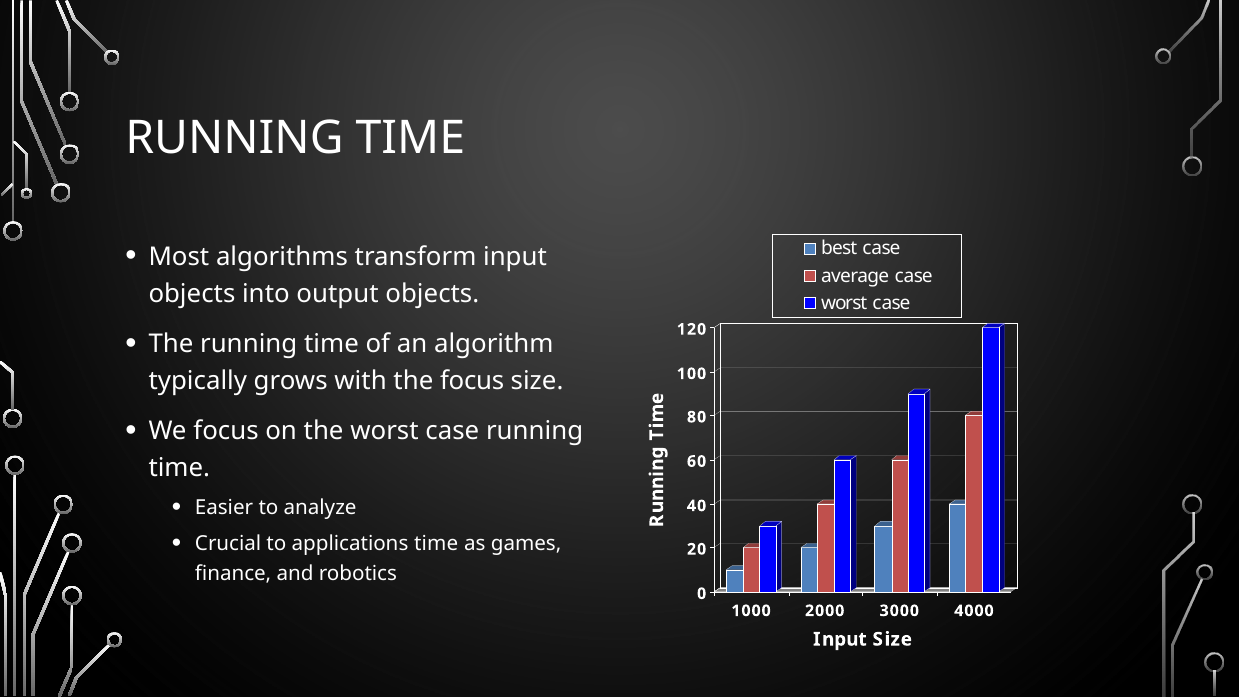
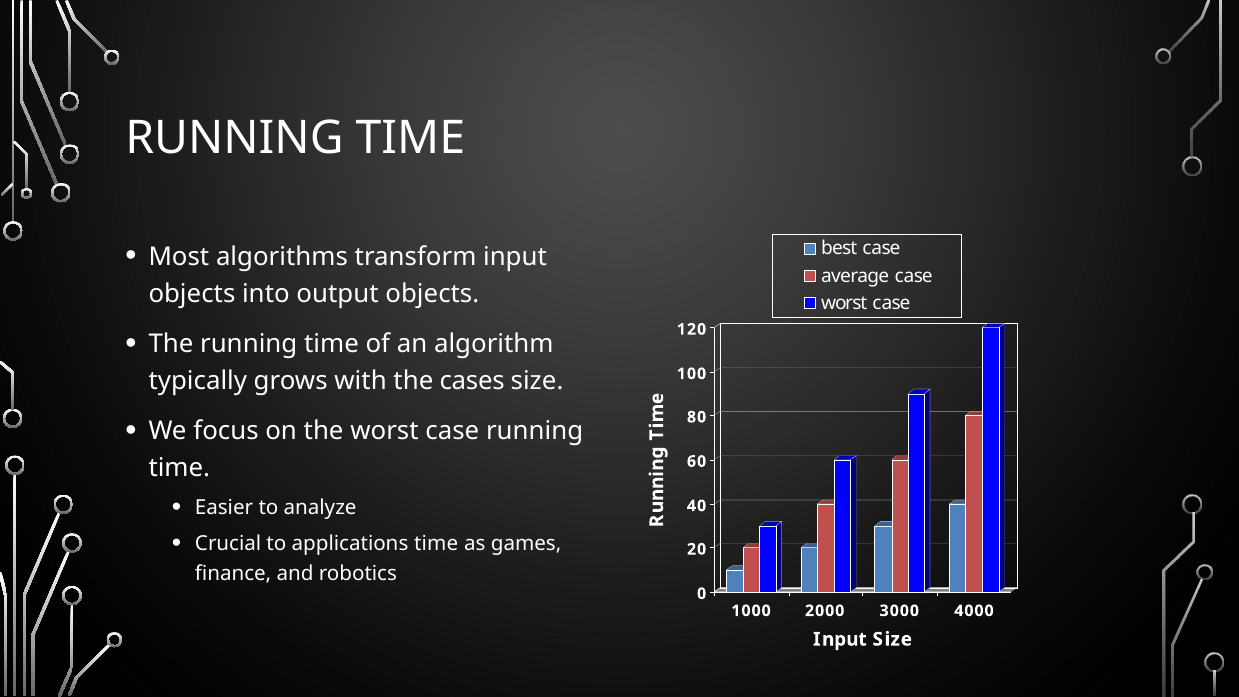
the focus: focus -> cases
